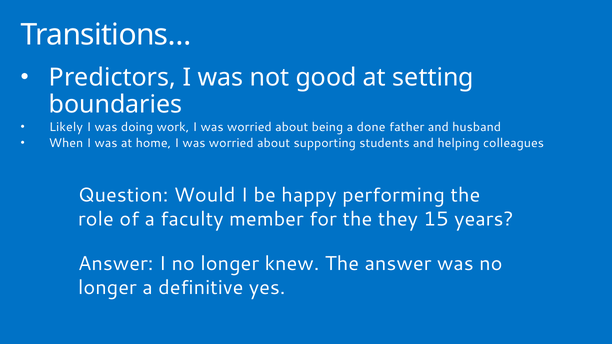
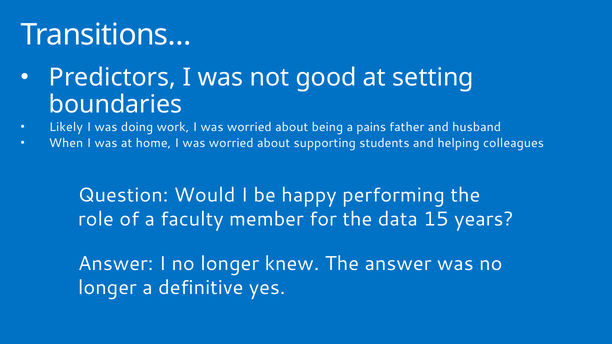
done: done -> pains
they: they -> data
